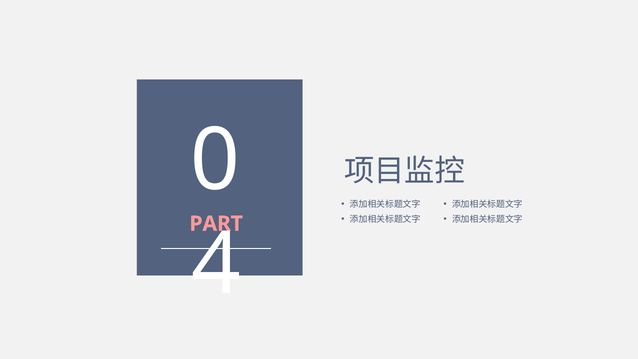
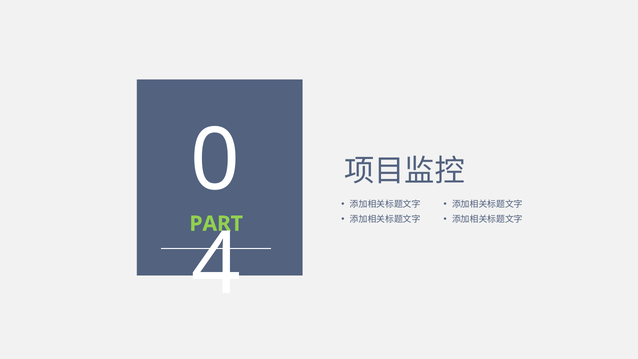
PART colour: pink -> light green
